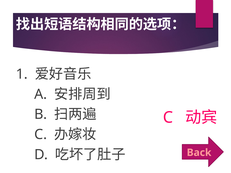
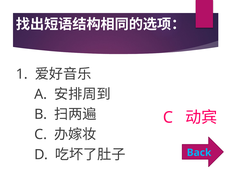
Back colour: pink -> light blue
